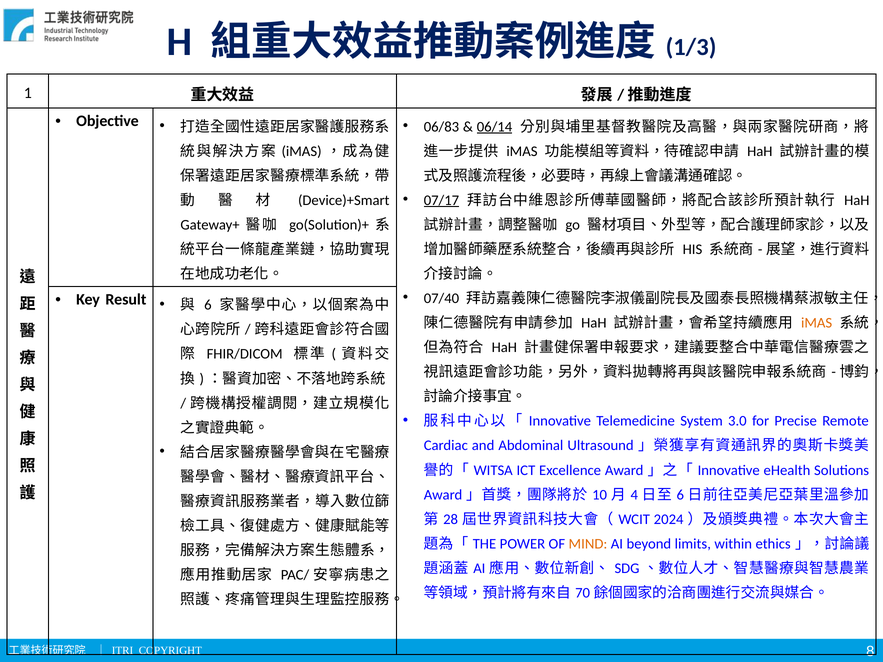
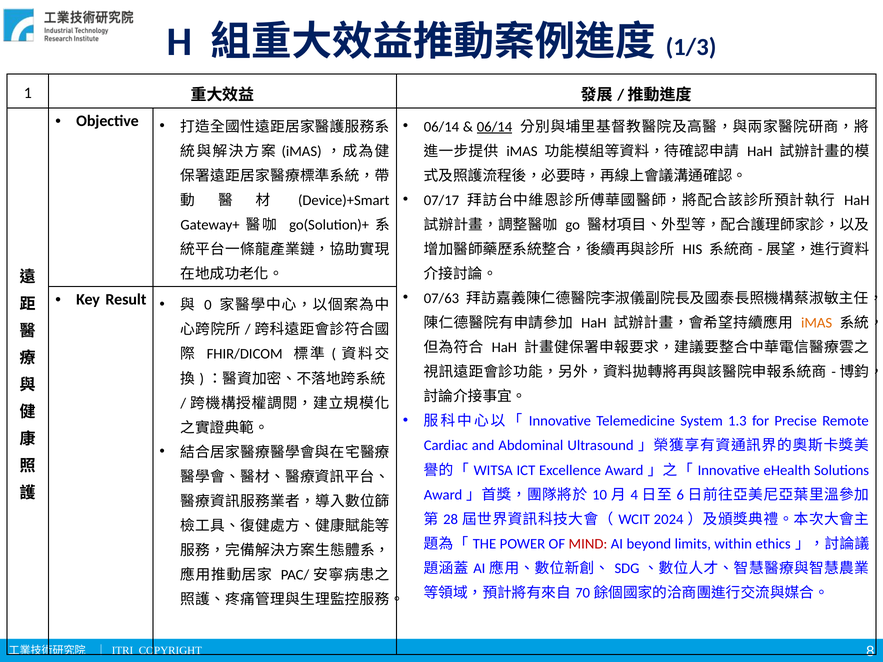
06/83 at (441, 127): 06/83 -> 06/14
07/17 underline: present -> none
07/40: 07/40 -> 07/63
6 at (208, 305): 6 -> 0
3.0: 3.0 -> 1.3
MIND colour: orange -> red
